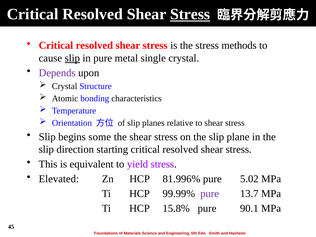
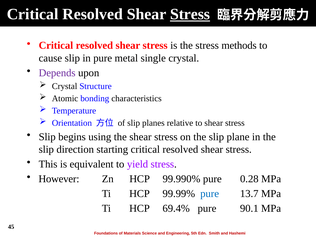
slip at (72, 58) underline: present -> none
some: some -> using
Elevated: Elevated -> However
81.996%: 81.996% -> 99.990%
5.02: 5.02 -> 0.28
pure at (210, 194) colour: purple -> blue
15.8%: 15.8% -> 69.4%
